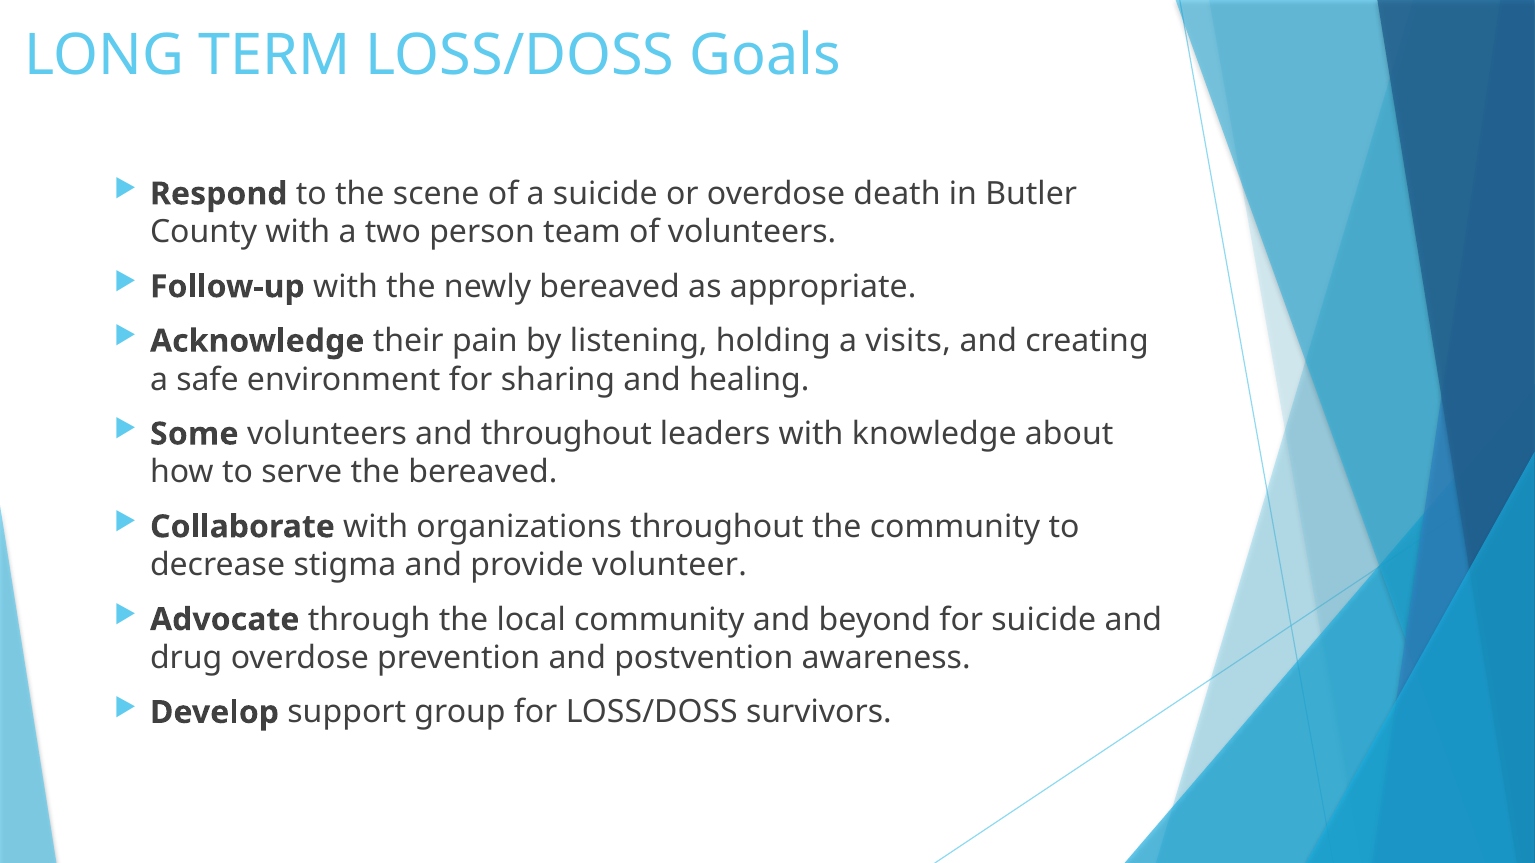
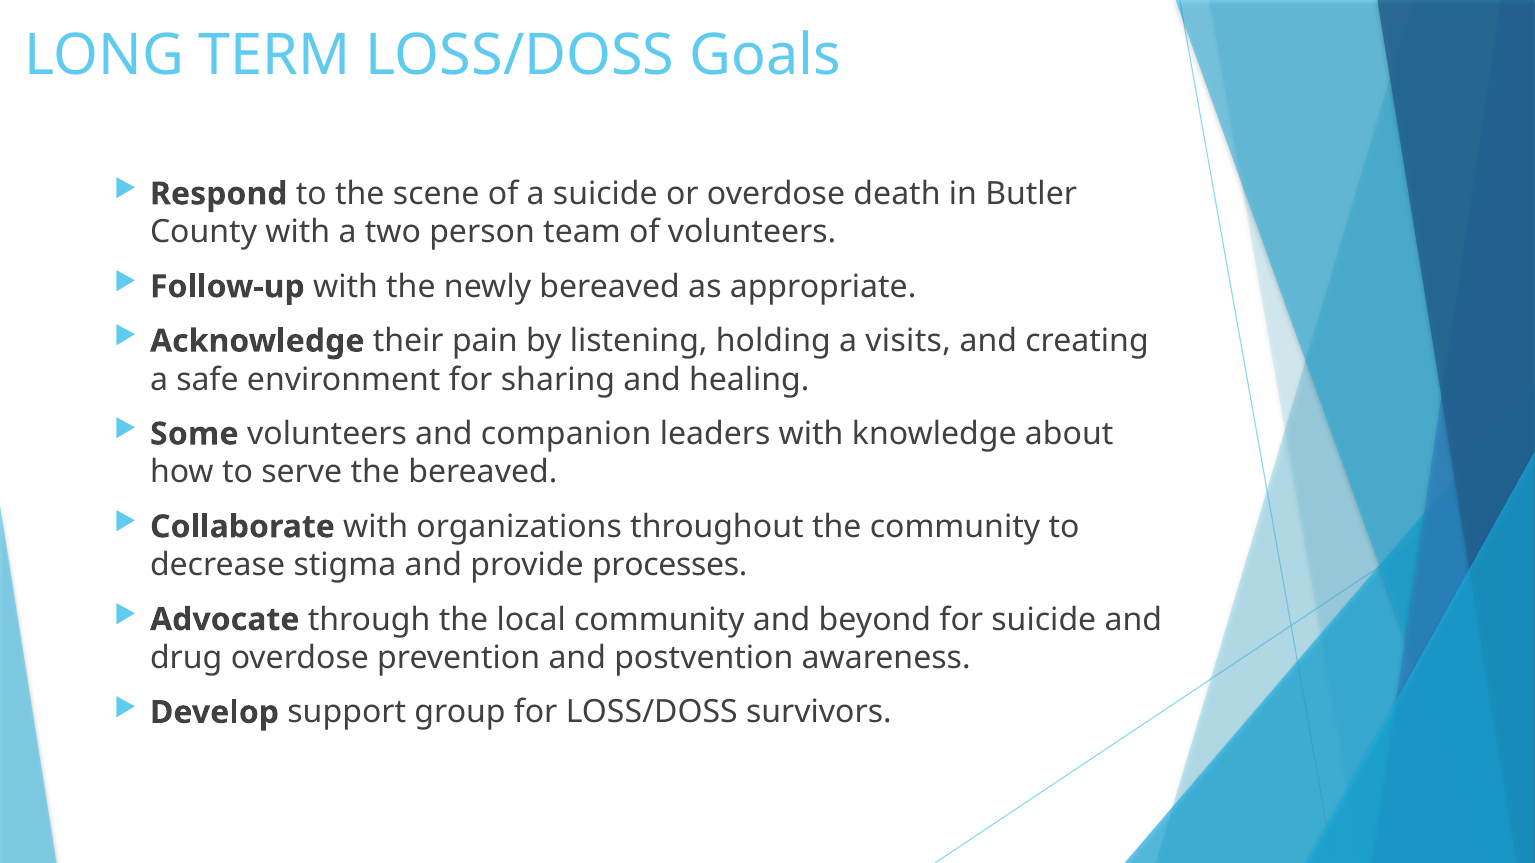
and throughout: throughout -> companion
volunteer: volunteer -> processes
